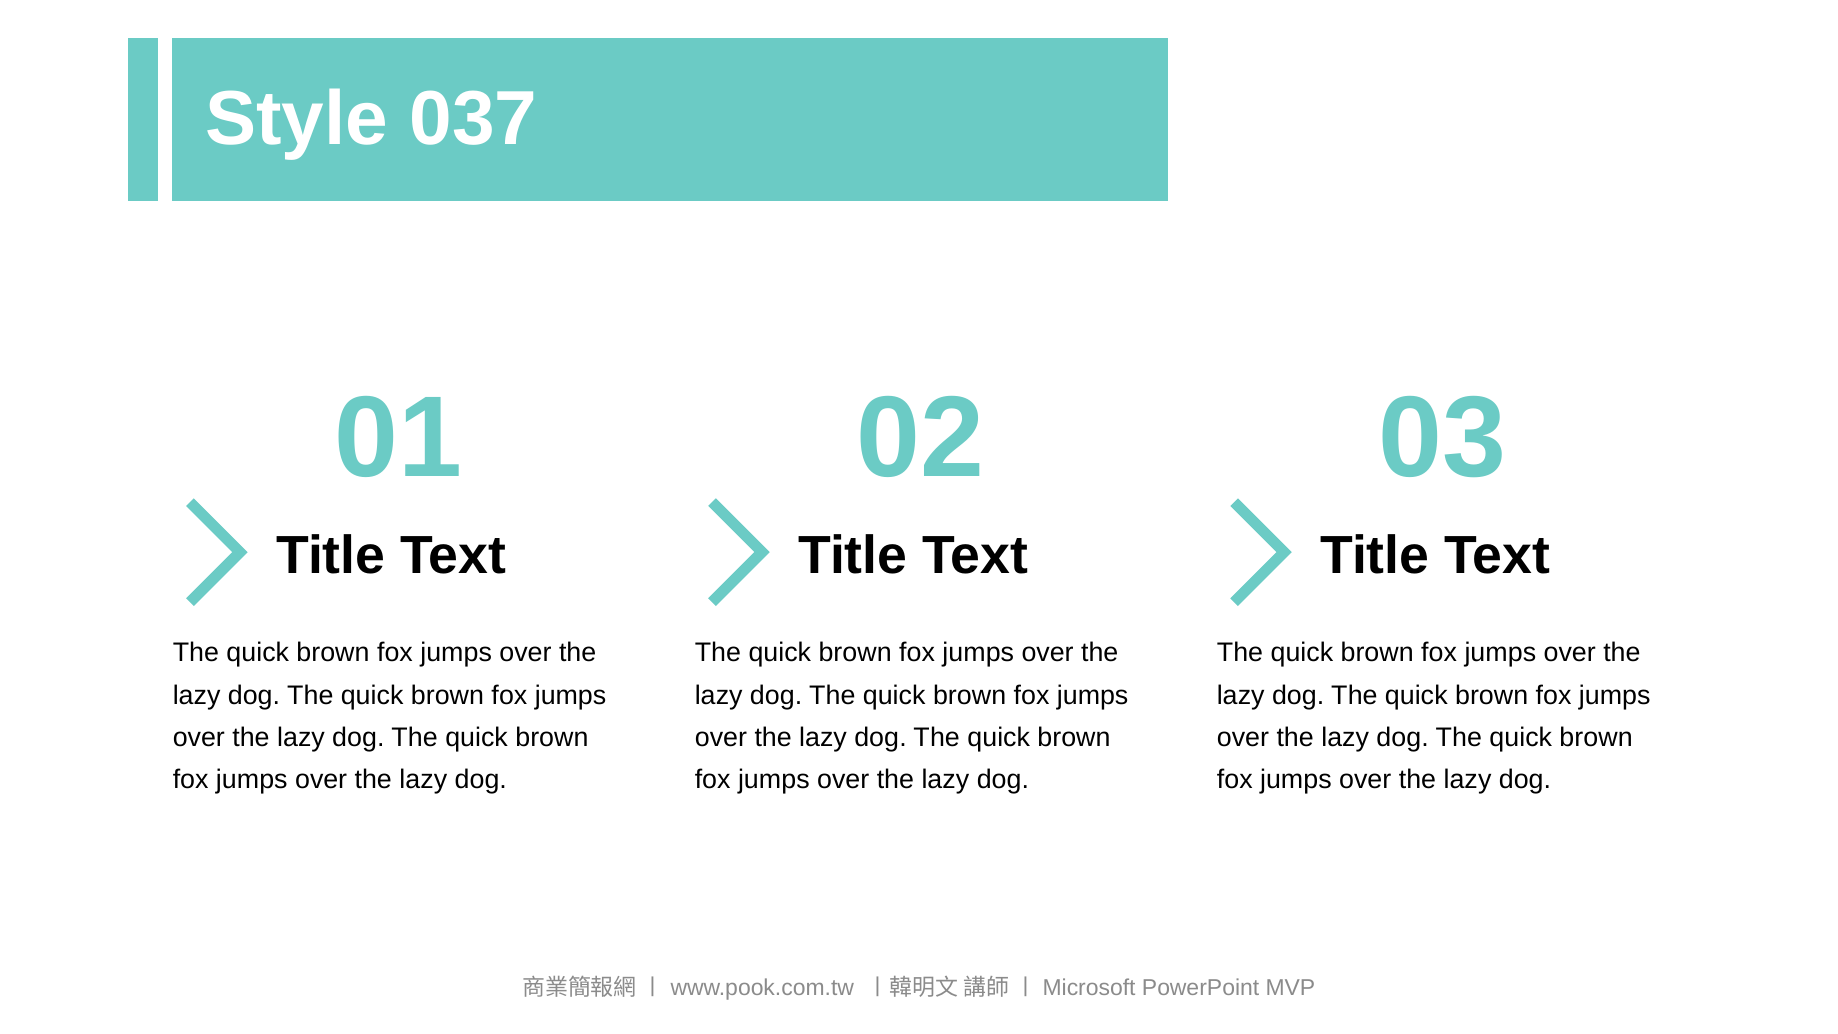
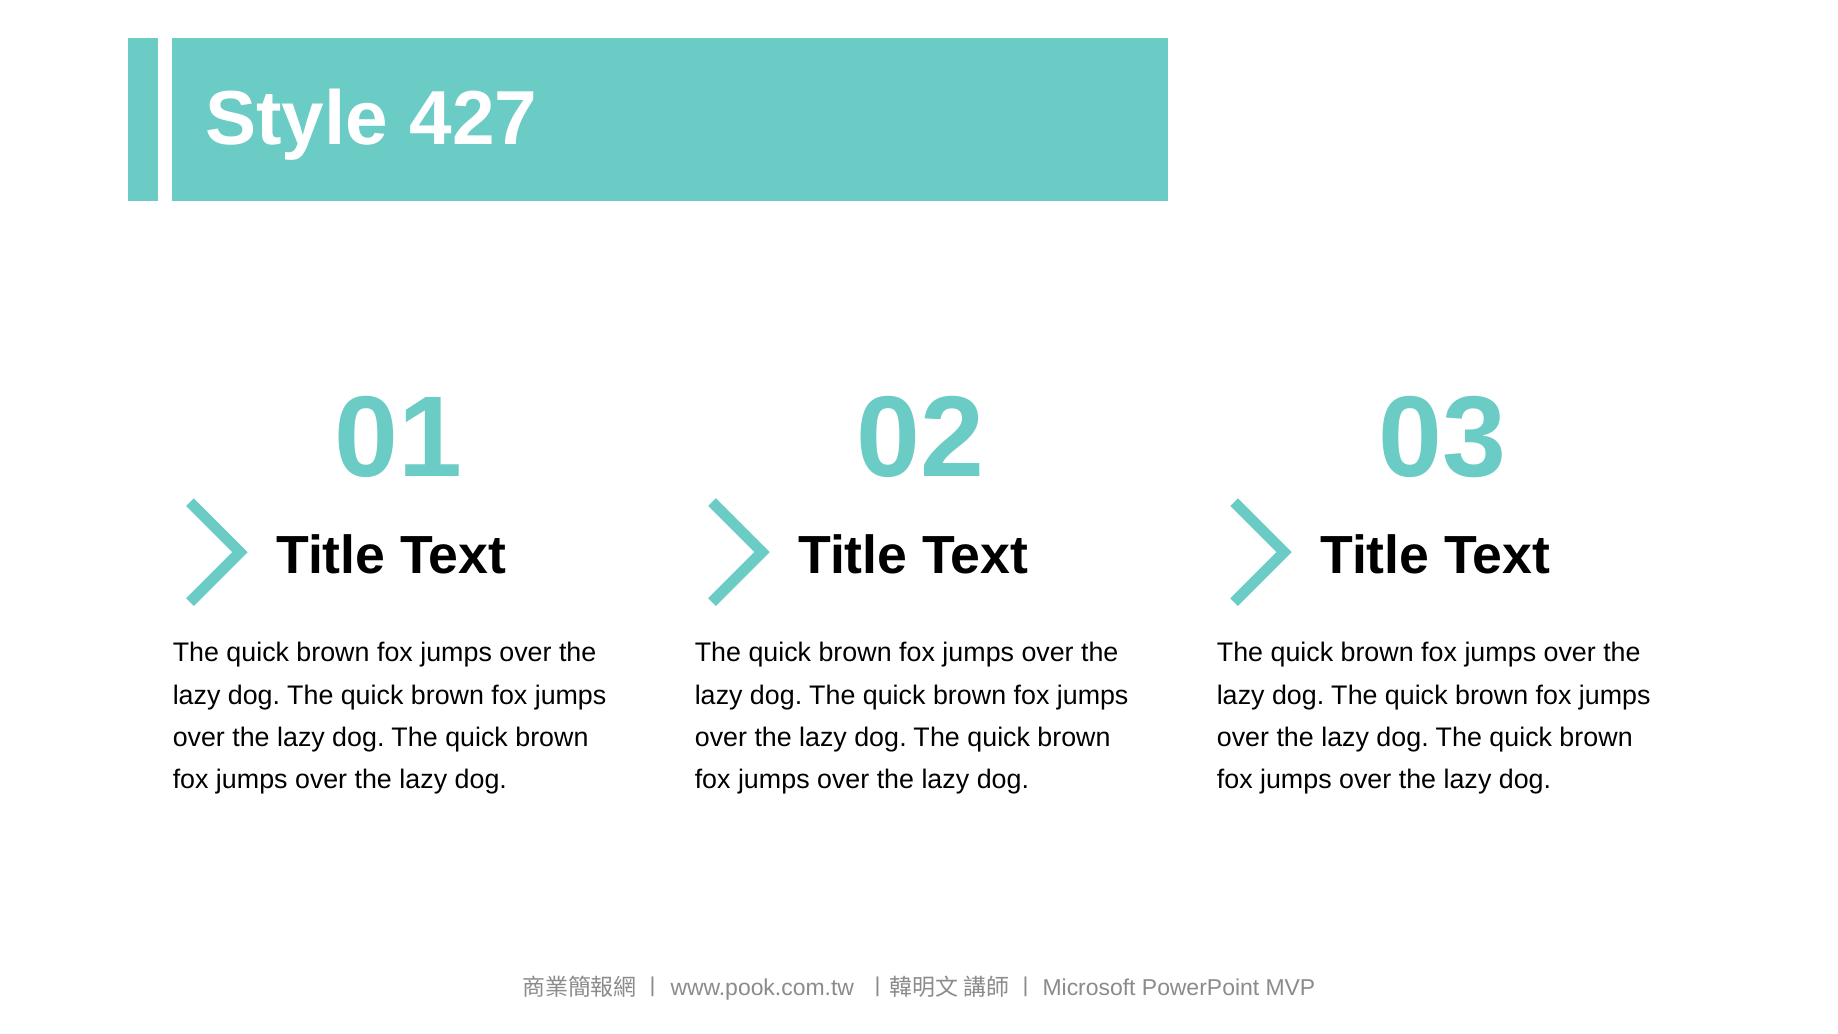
037: 037 -> 427
